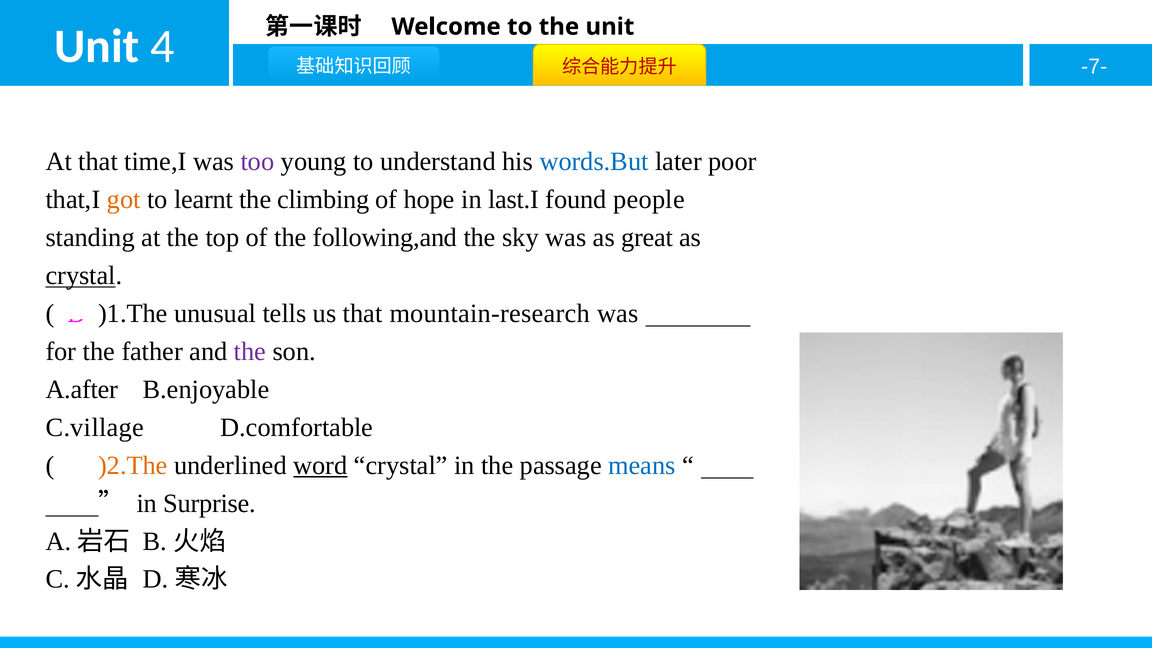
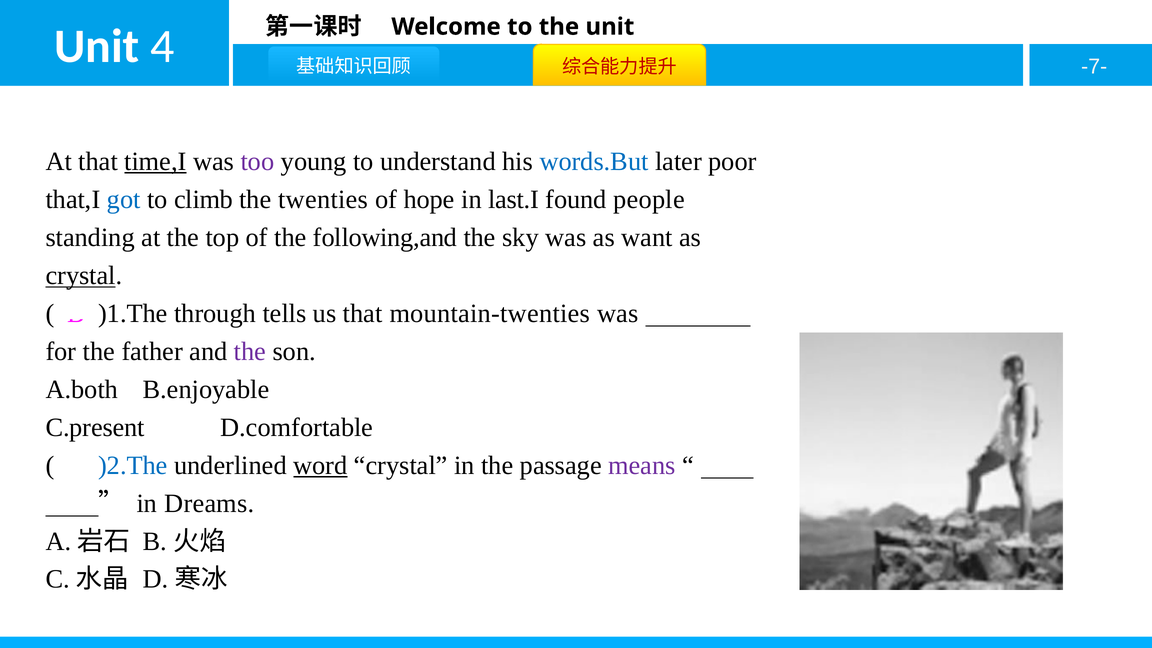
time,I underline: none -> present
got colour: orange -> blue
learnt: learnt -> climb
climbing: climbing -> twenties
great: great -> want
unusual: unusual -> through
mountain-research: mountain-research -> mountain-twenties
A.after: A.after -> A.both
C.village: C.village -> C.present
)2.The colour: orange -> blue
means colour: blue -> purple
Surprise: Surprise -> Dreams
